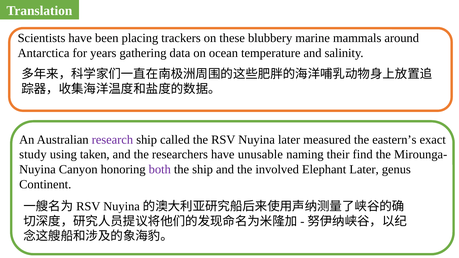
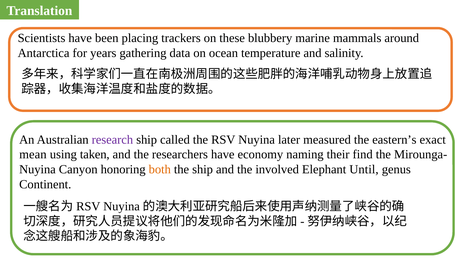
study: study -> mean
unusable: unusable -> economy
both colour: purple -> orange
Elephant Later: Later -> Until
